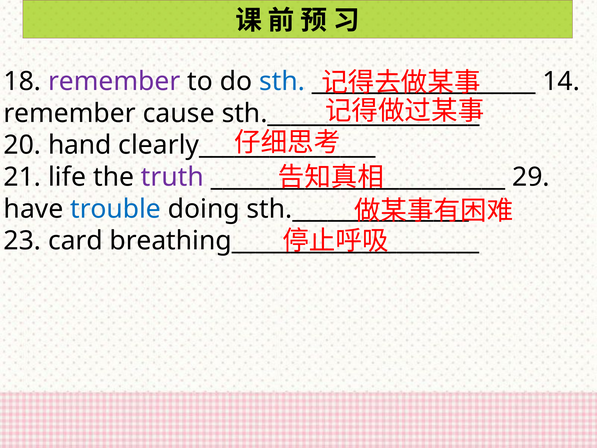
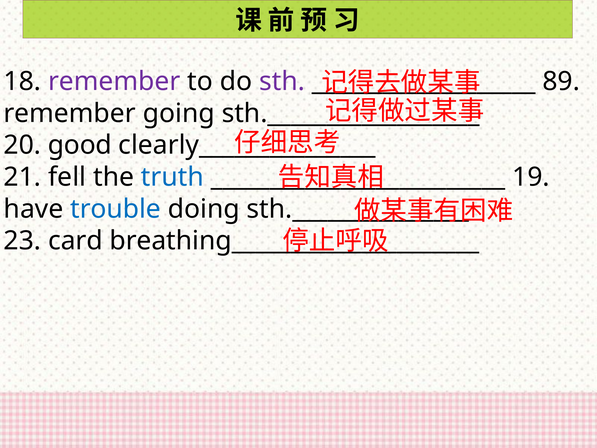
sth colour: blue -> purple
14: 14 -> 89
cause: cause -> going
hand: hand -> good
life: life -> fell
truth colour: purple -> blue
29: 29 -> 19
